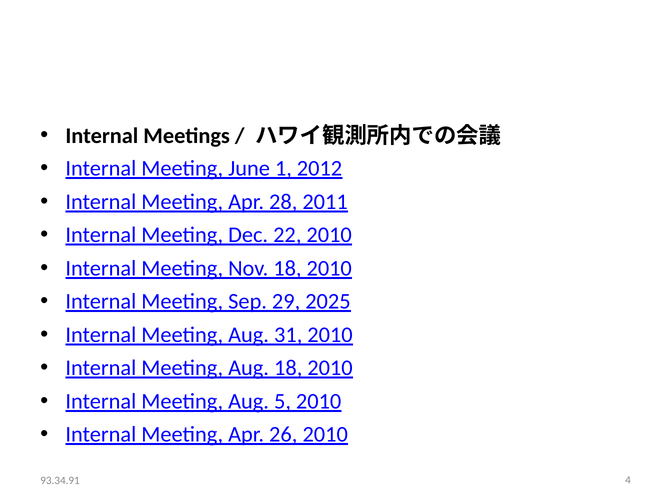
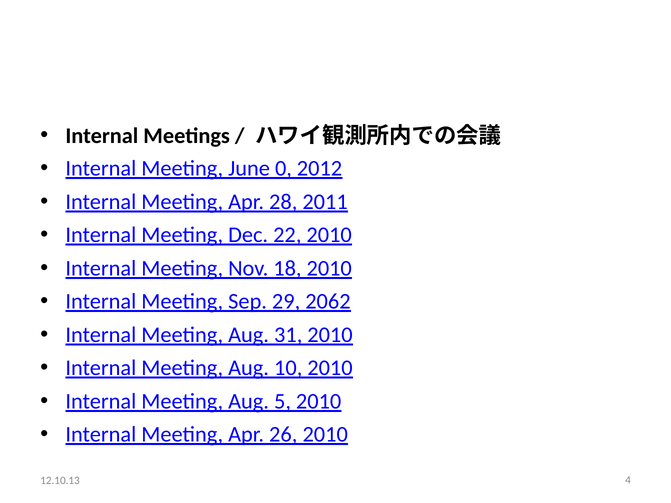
1: 1 -> 0
2025: 2025 -> 2062
Aug 18: 18 -> 10
93.34.91: 93.34.91 -> 12.10.13
